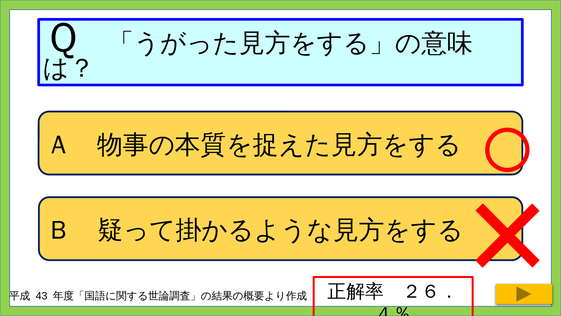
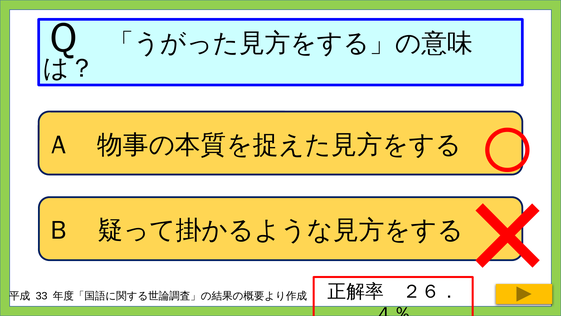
43: 43 -> 33
